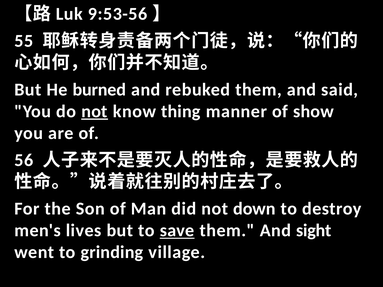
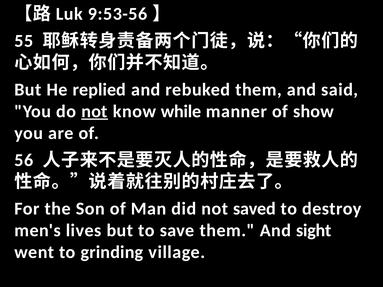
burned: burned -> replied
thing: thing -> while
down: down -> saved
save underline: present -> none
